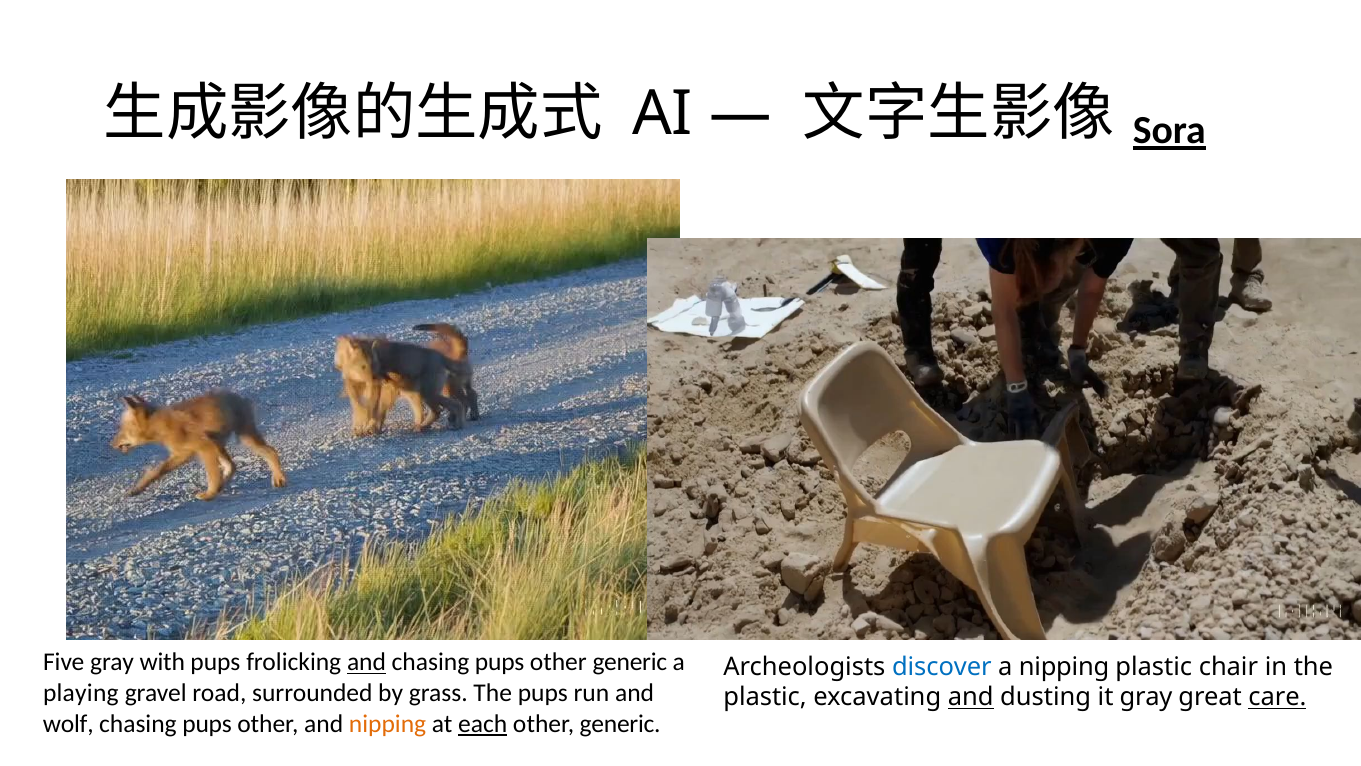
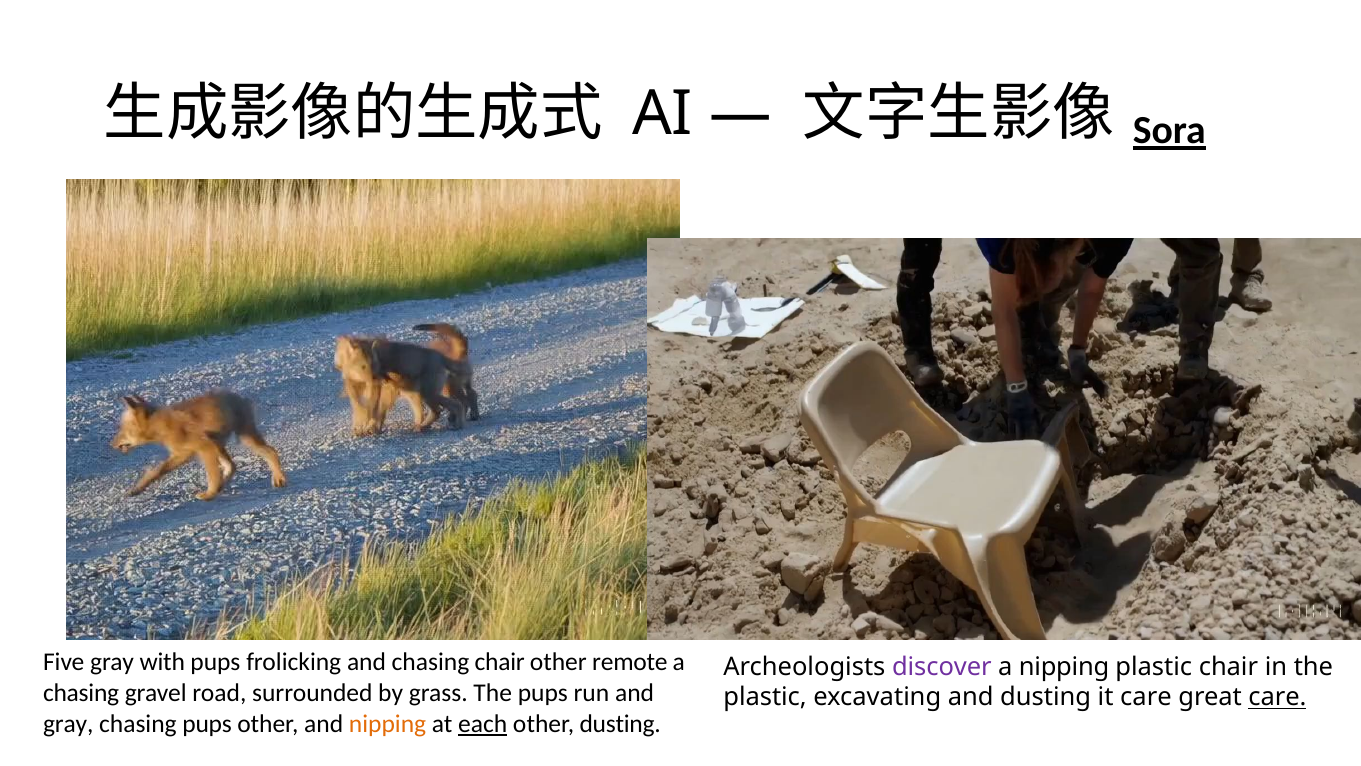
and at (366, 662) underline: present -> none
pups at (500, 662): pups -> chair
generic at (630, 662): generic -> remote
discover colour: blue -> purple
playing at (81, 693): playing -> chasing
and at (971, 697) underline: present -> none
it gray: gray -> care
wolf at (68, 723): wolf -> gray
generic at (620, 723): generic -> dusting
